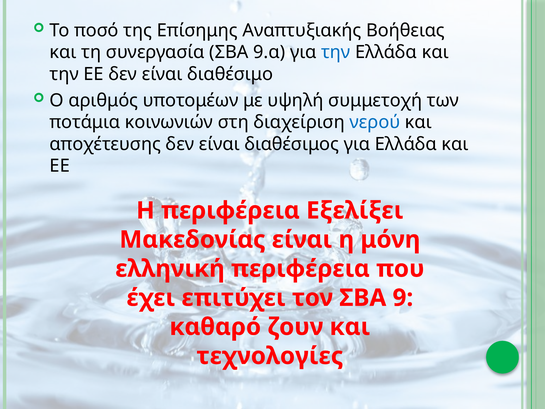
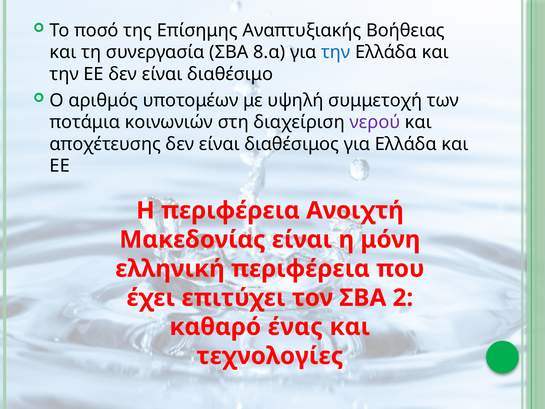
9.α: 9.α -> 8.α
νερού colour: blue -> purple
Εξελίξει: Εξελίξει -> Ανοιχτή
9: 9 -> 2
ζουν: ζουν -> ένας
